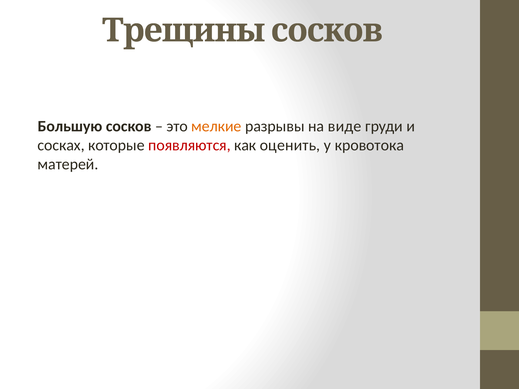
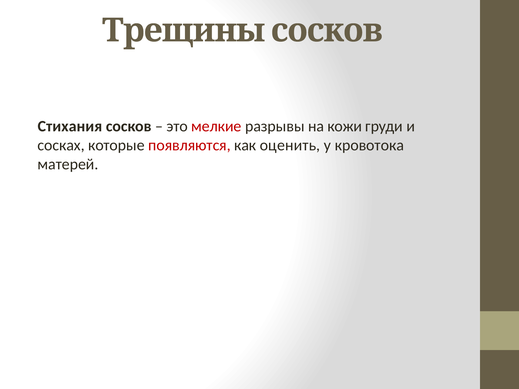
Большую: Большую -> Стихания
мелкие colour: orange -> red
виде: виде -> кожи
